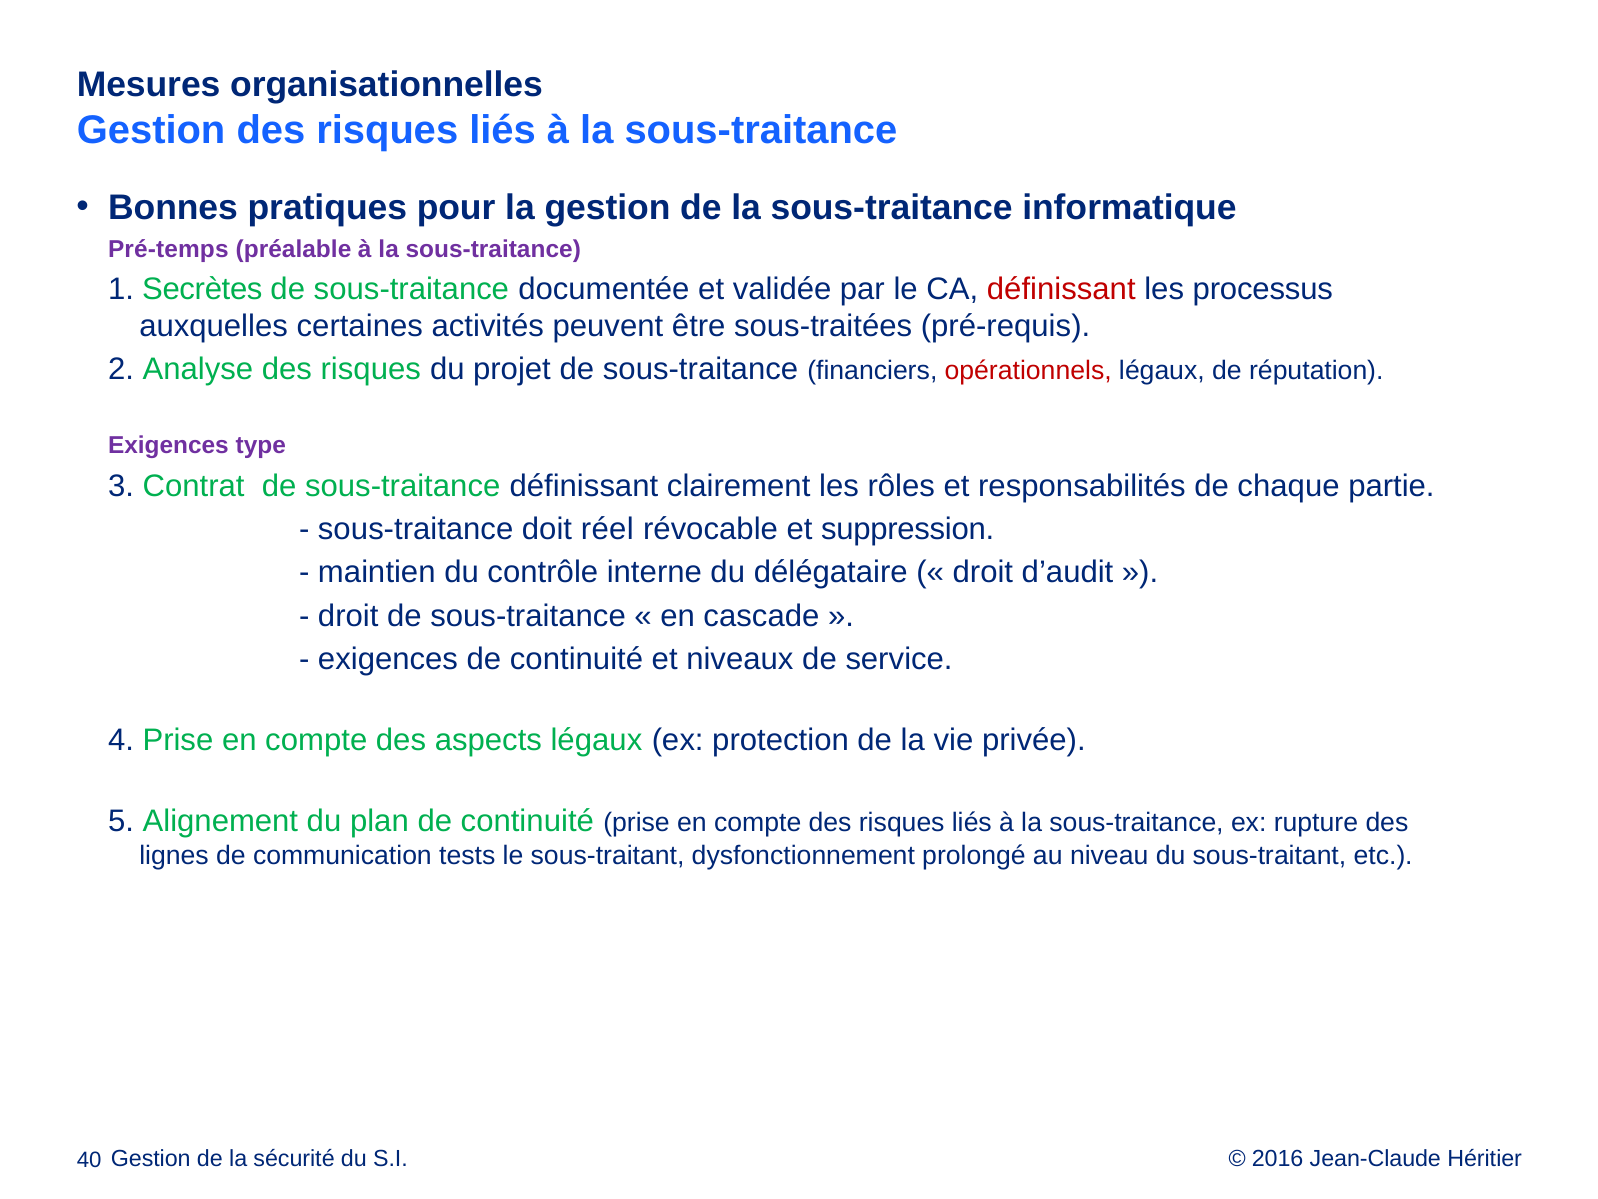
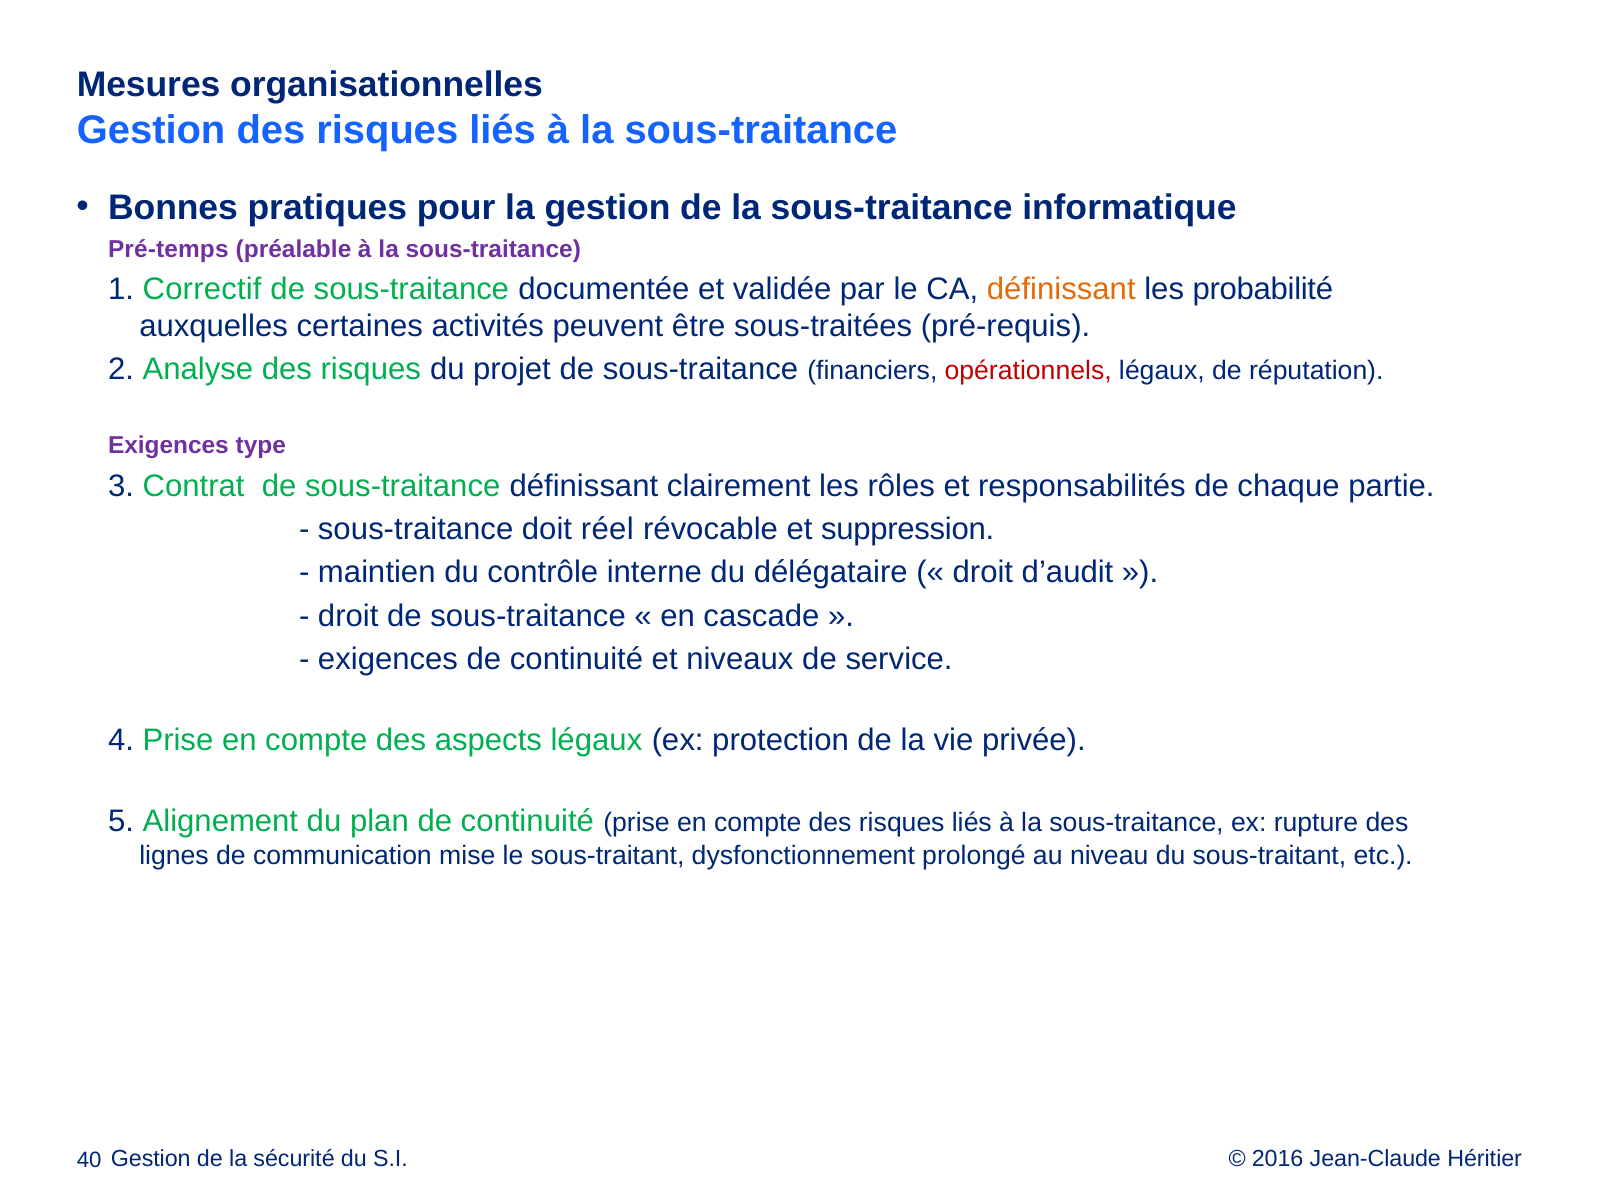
Secrètes: Secrètes -> Correctif
définissant at (1061, 289) colour: red -> orange
processus: processus -> probabilité
tests: tests -> mise
